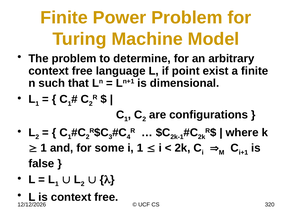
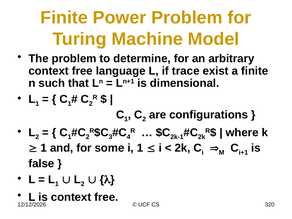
point: point -> trace
